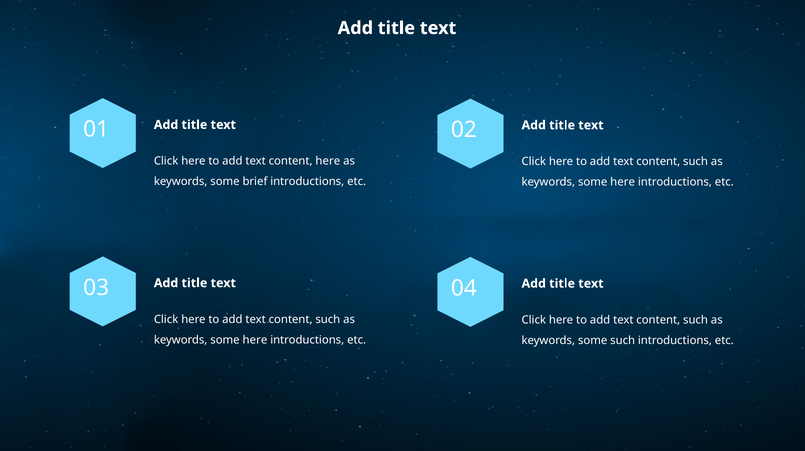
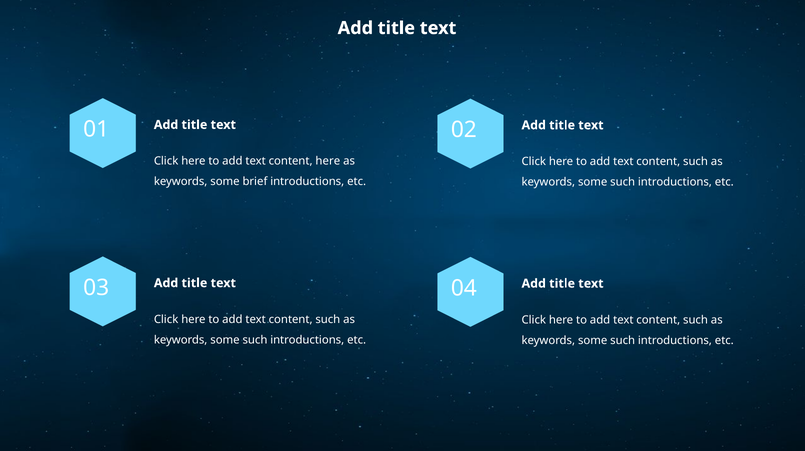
here at (623, 182): here -> such
here at (255, 340): here -> such
